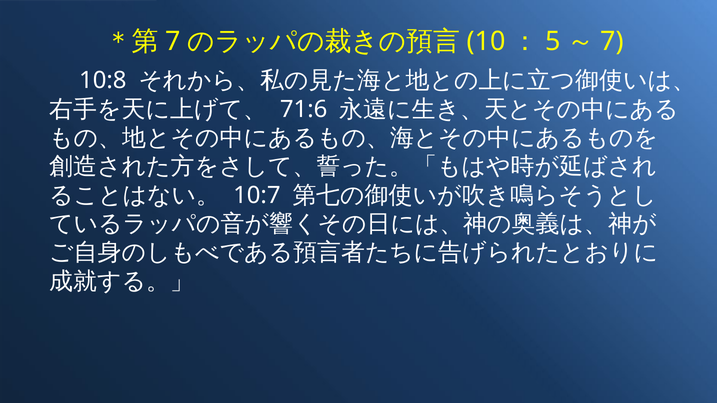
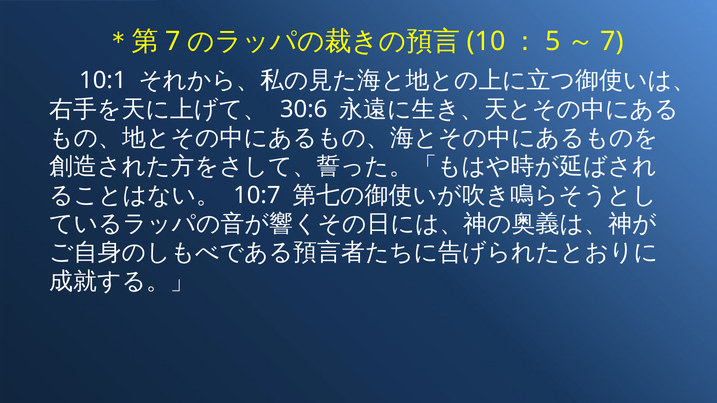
10:8: 10:8 -> 10:1
71:6: 71:6 -> 30:6
